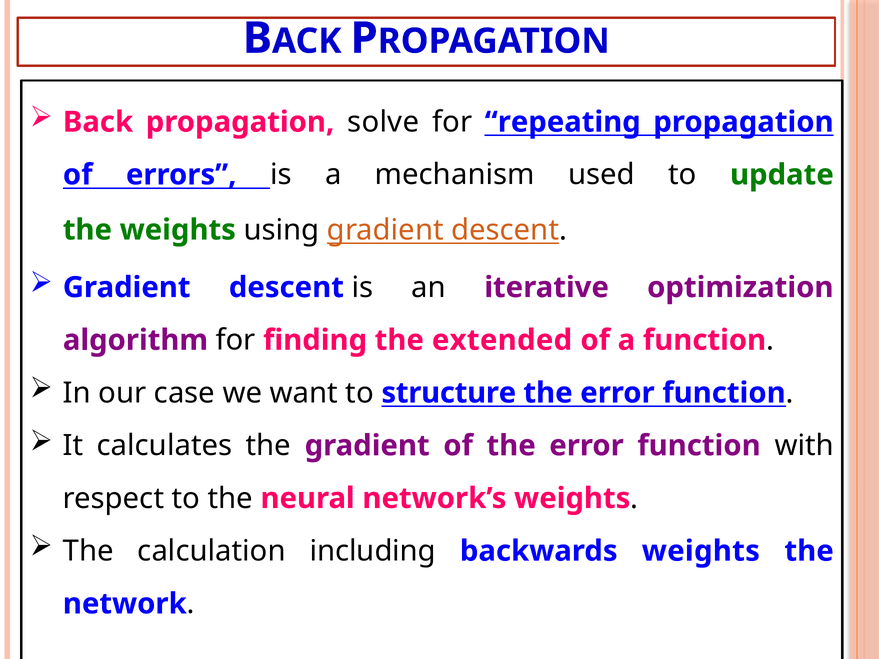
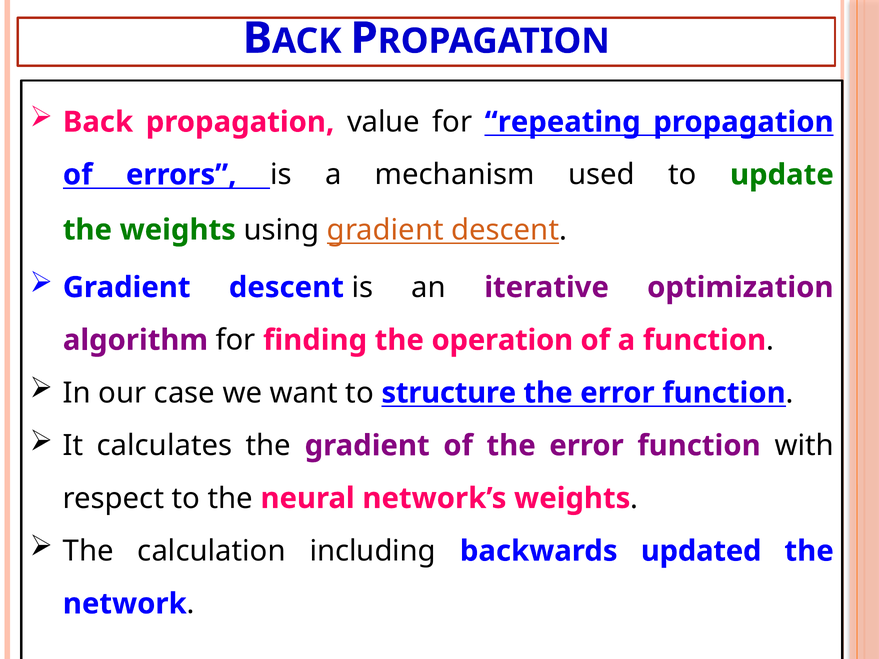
solve: solve -> value
extended: extended -> operation
backwards weights: weights -> updated
